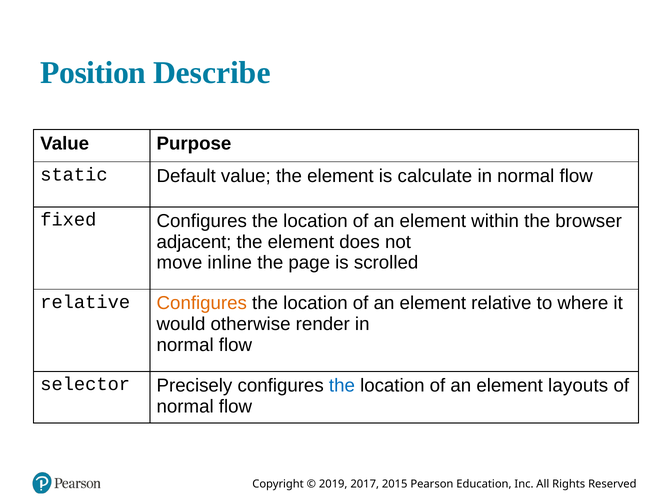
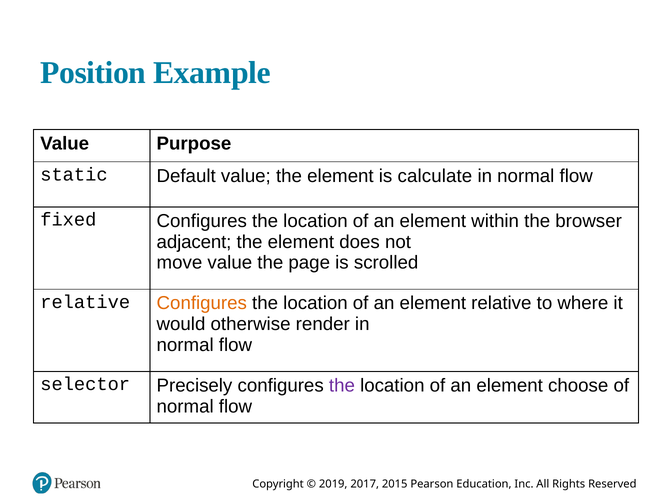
Describe: Describe -> Example
move inline: inline -> value
the at (342, 386) colour: blue -> purple
layouts: layouts -> choose
